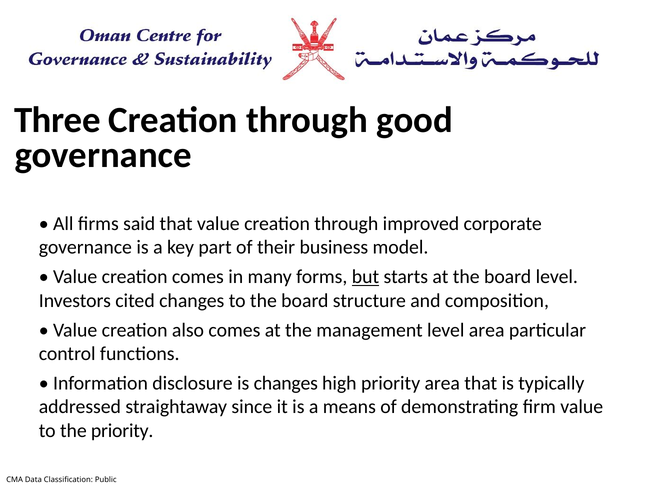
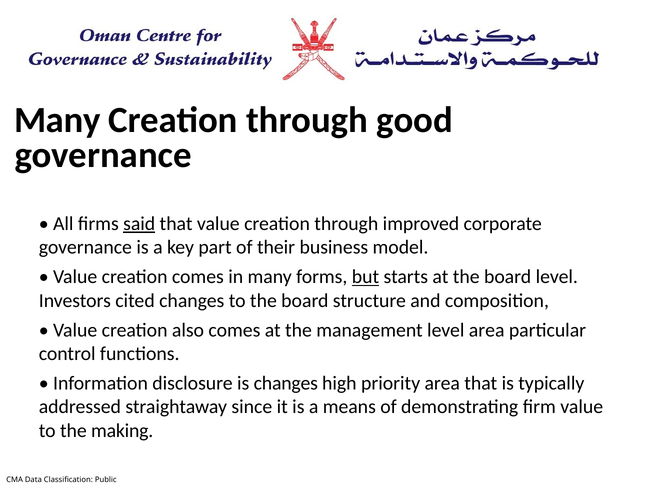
Three at (57, 120): Three -> Many
said underline: none -> present
the priority: priority -> making
